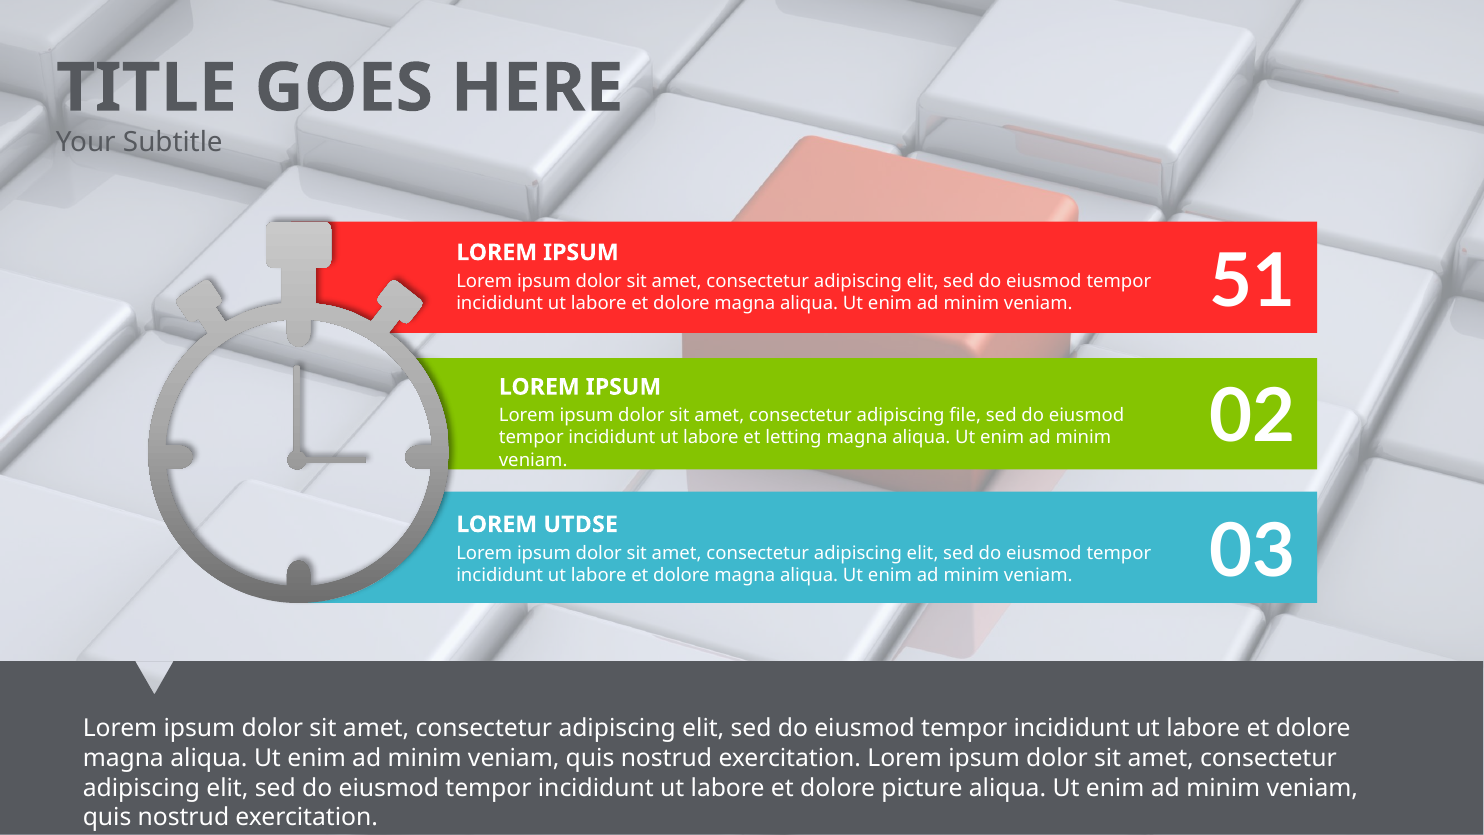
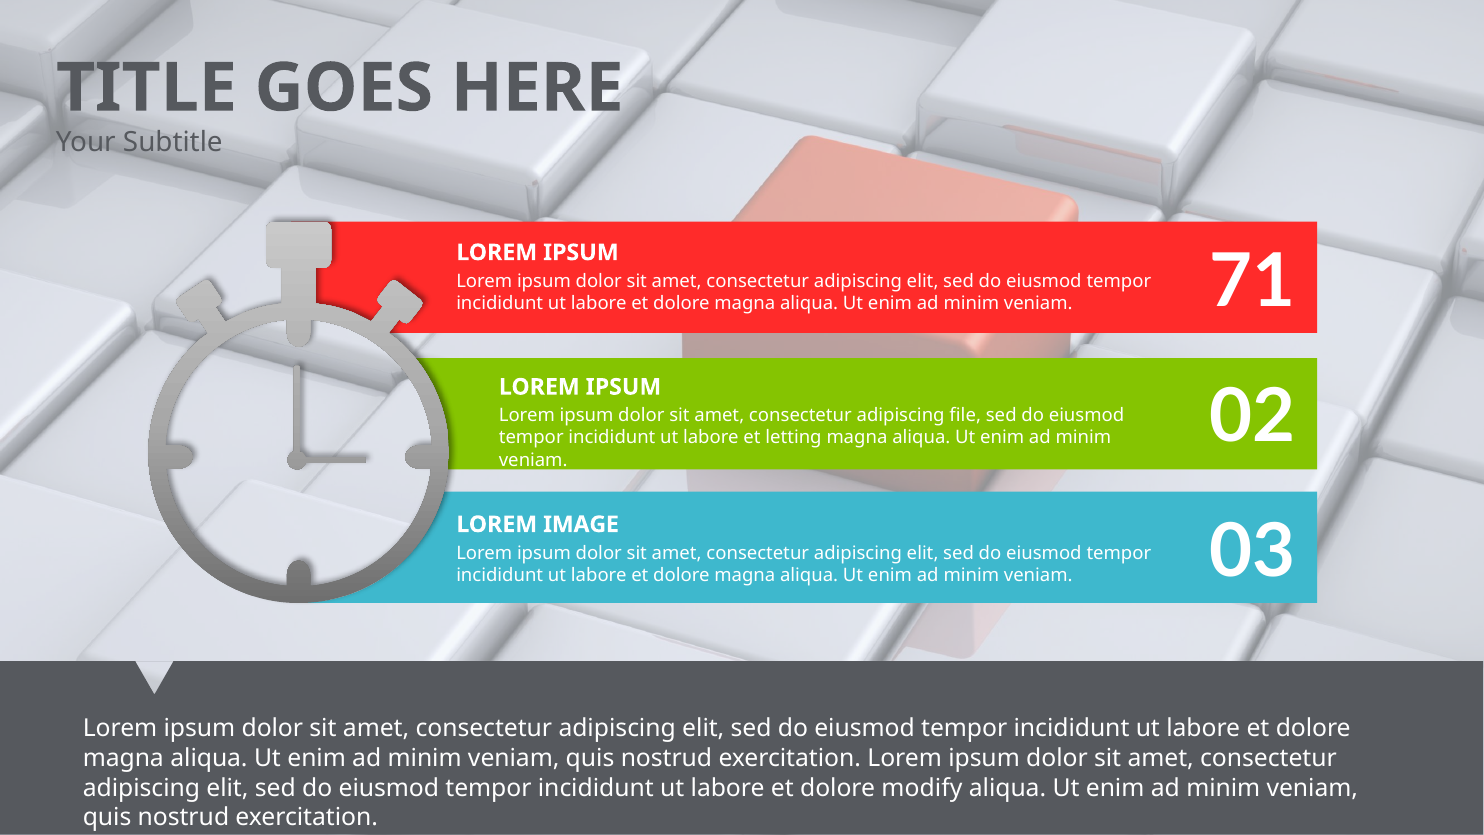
51: 51 -> 71
UTDSE: UTDSE -> IMAGE
picture: picture -> modify
